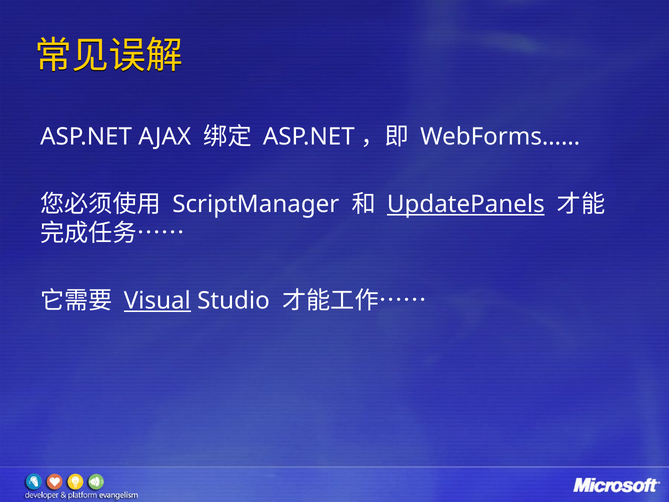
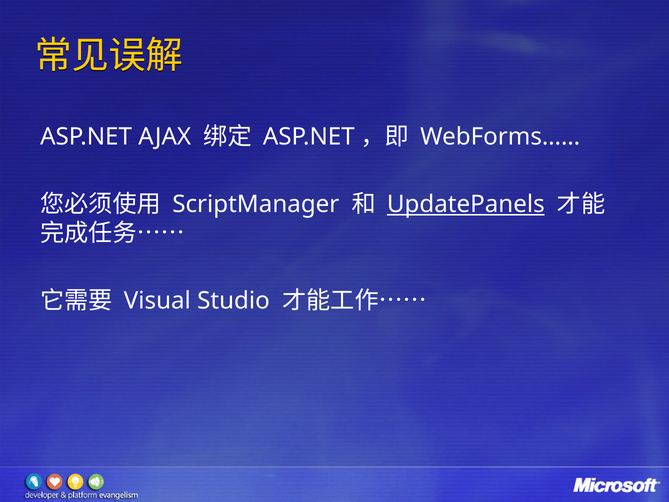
Visual underline: present -> none
